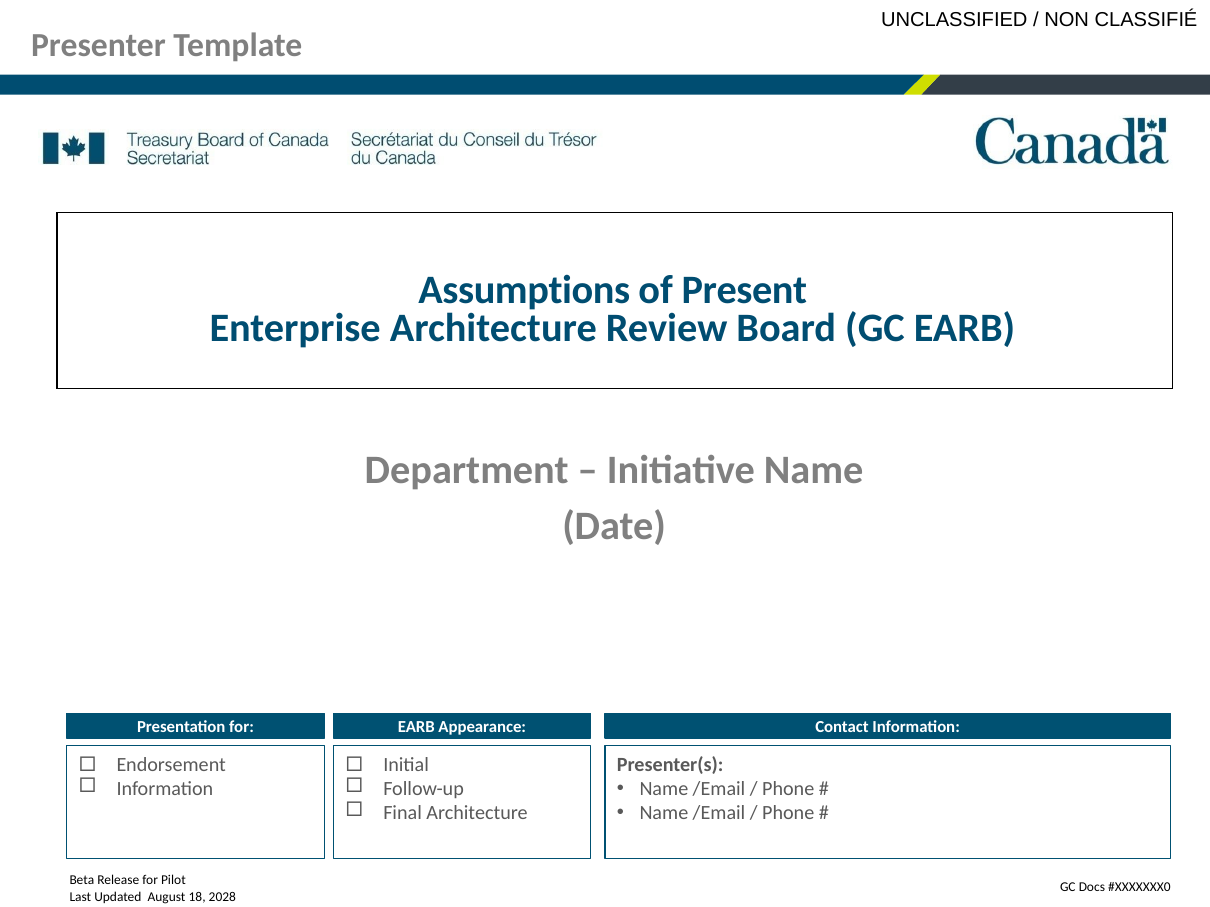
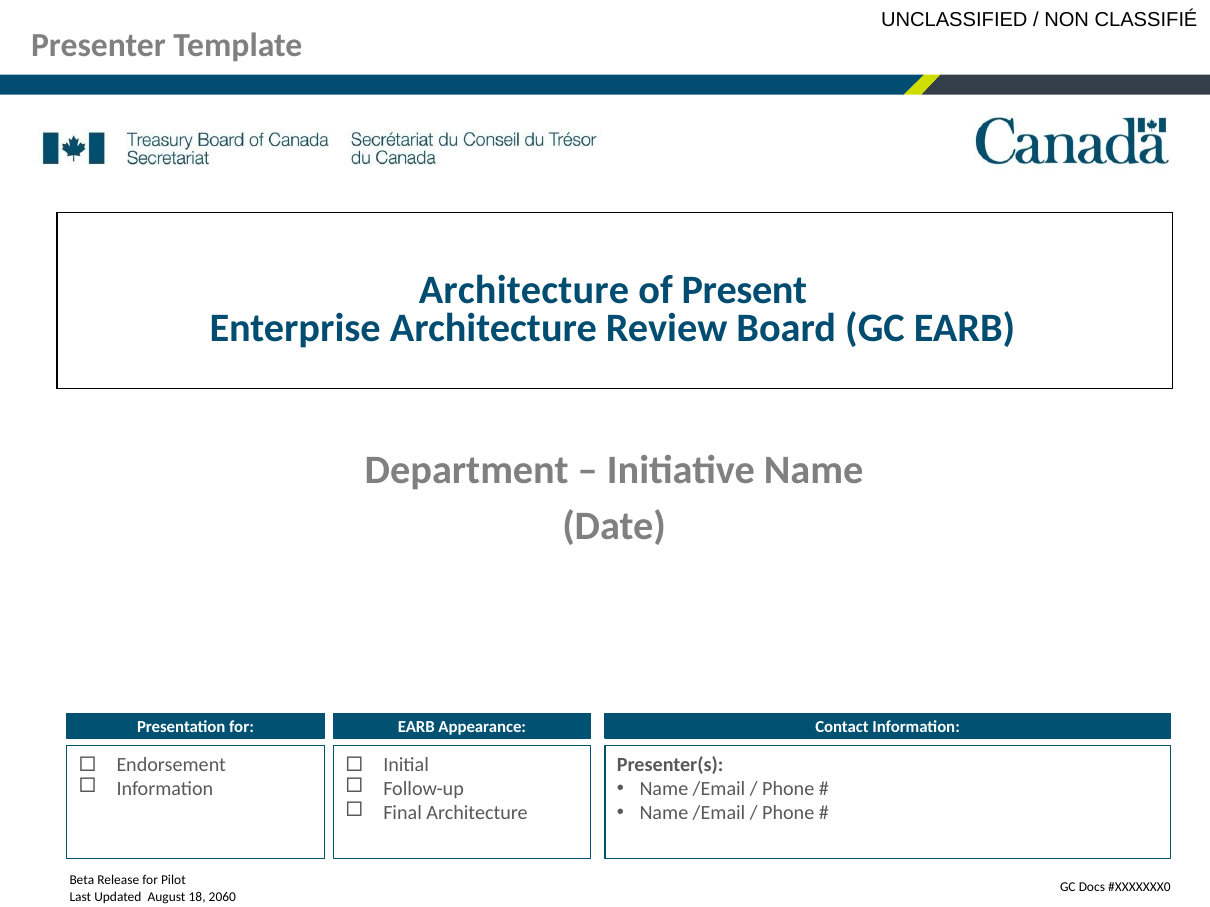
Assumptions at (524, 290): Assumptions -> Architecture
2028: 2028 -> 2060
